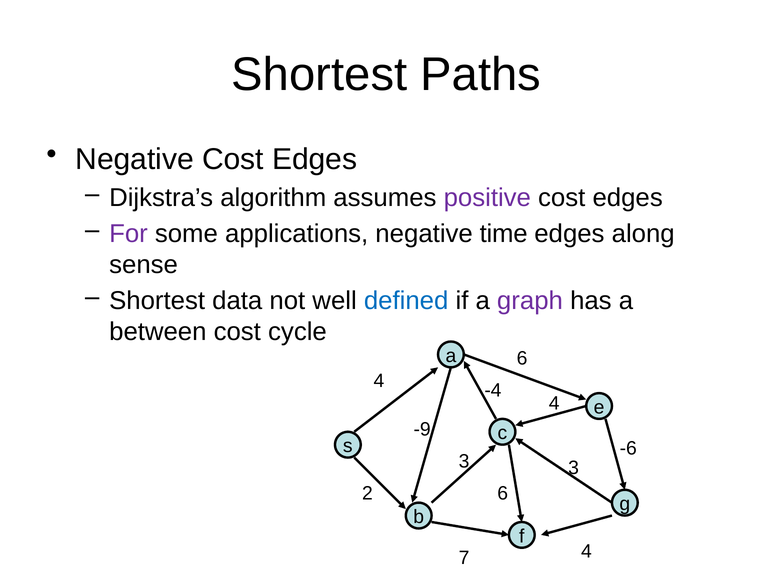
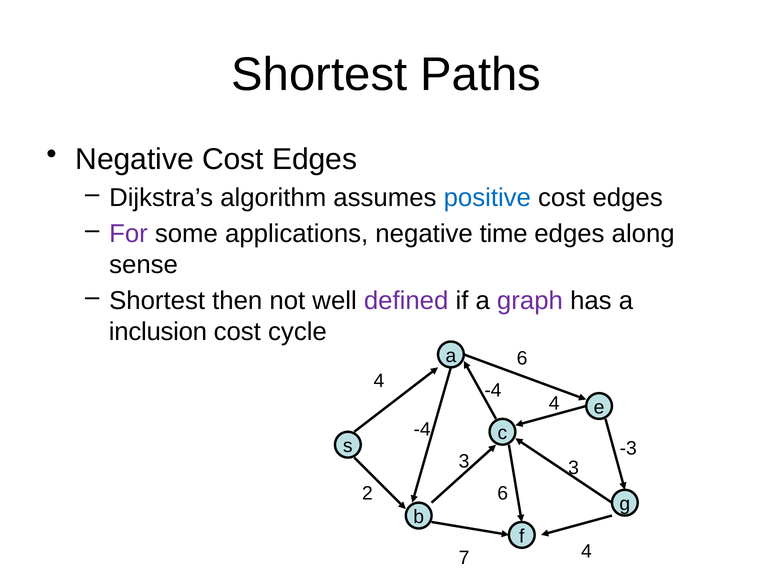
positive colour: purple -> blue
data: data -> then
defined colour: blue -> purple
between: between -> inclusion
-9 at (422, 429): -9 -> -4
-6: -6 -> -3
